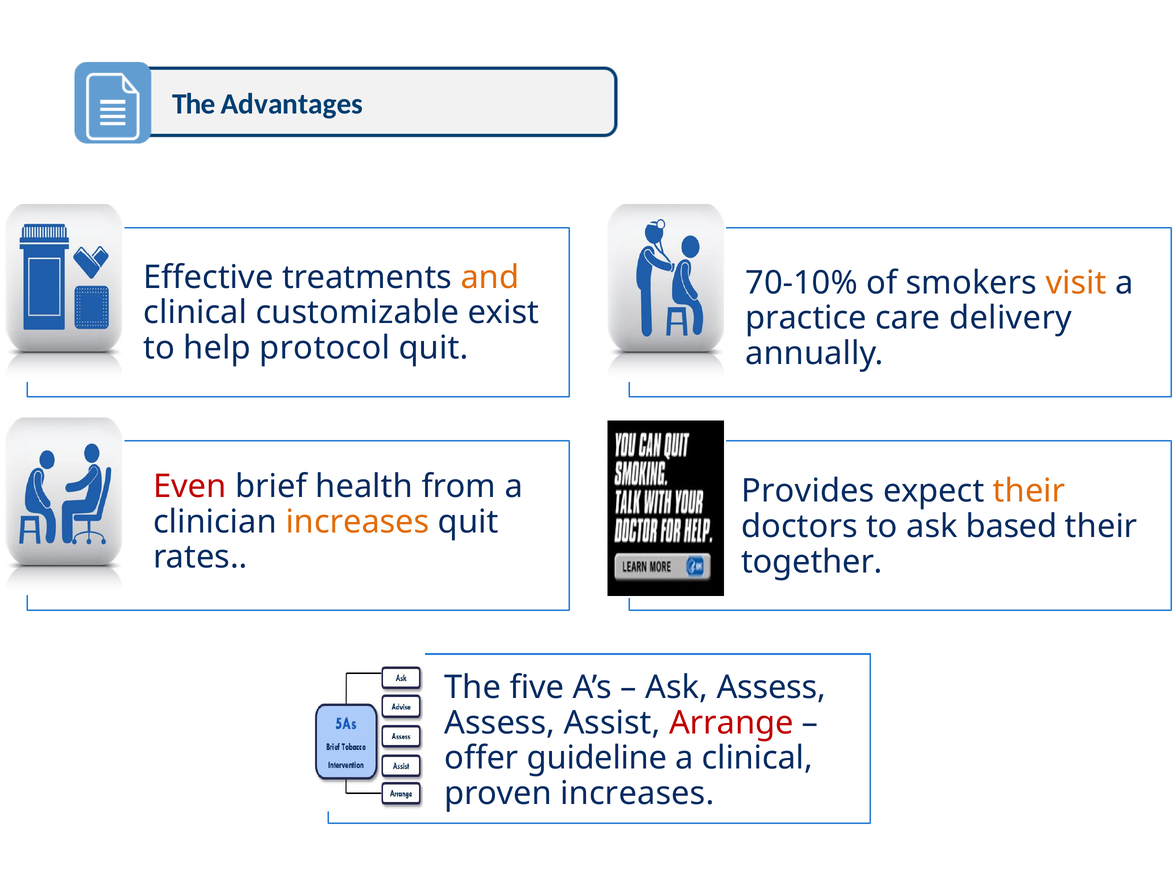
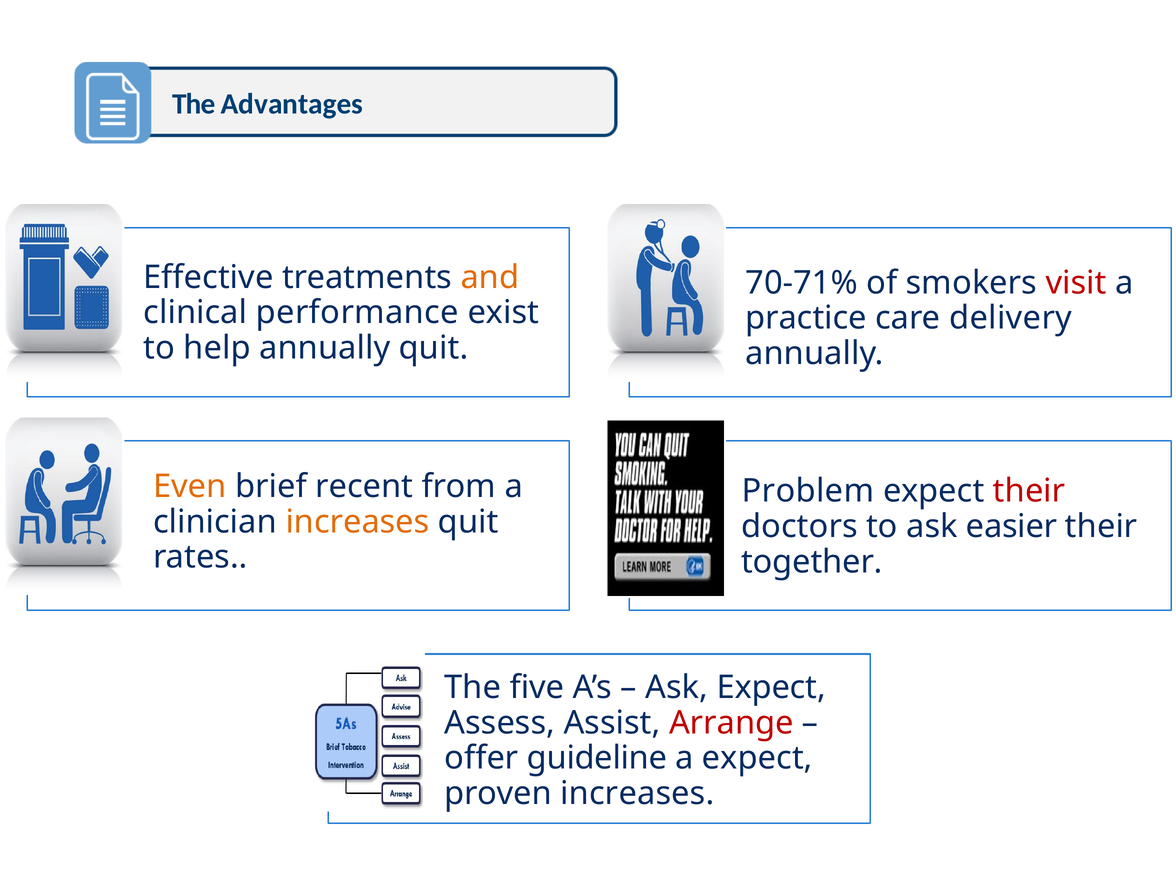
70-10%: 70-10% -> 70-71%
visit colour: orange -> red
customizable: customizable -> performance
help protocol: protocol -> annually
Even colour: red -> orange
health: health -> recent
Provides: Provides -> Problem
their at (1029, 491) colour: orange -> red
based: based -> easier
Ask Assess: Assess -> Expect
a clinical: clinical -> expect
